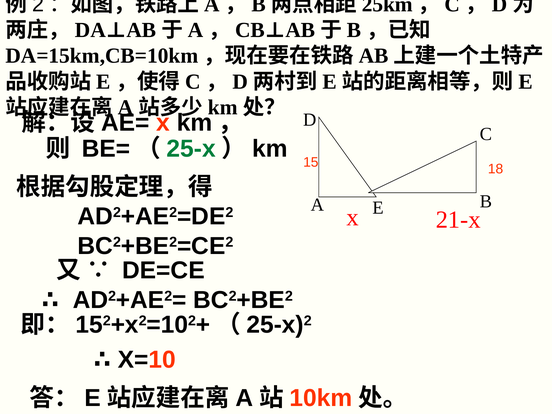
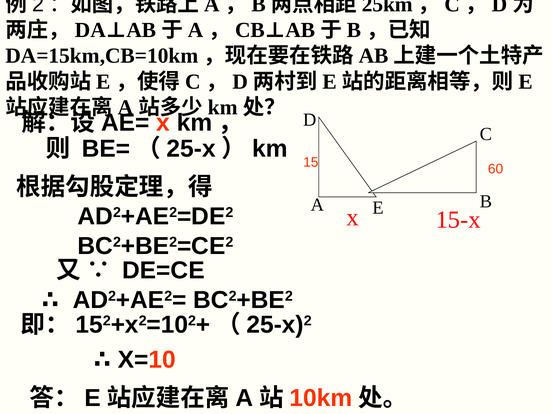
25-x colour: green -> black
18: 18 -> 60
21-x: 21-x -> 15-x
